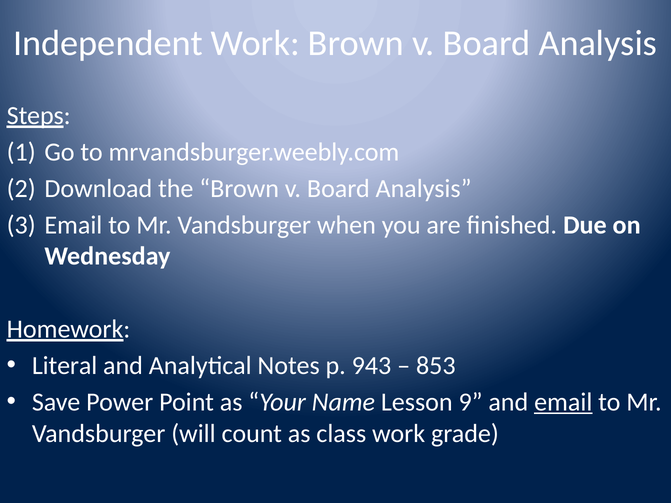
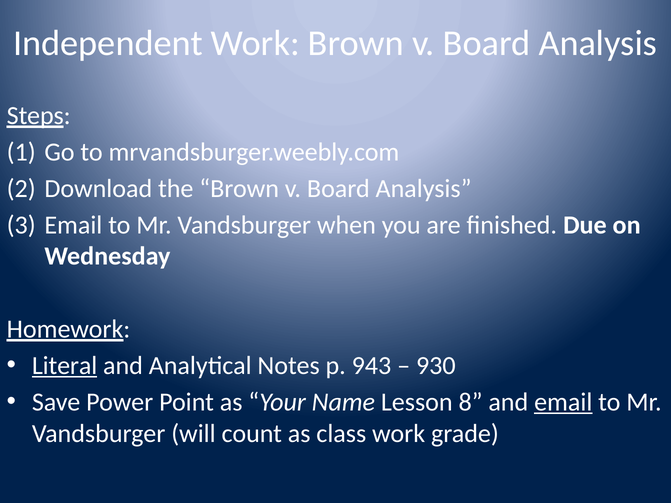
Literal underline: none -> present
853: 853 -> 930
9: 9 -> 8
